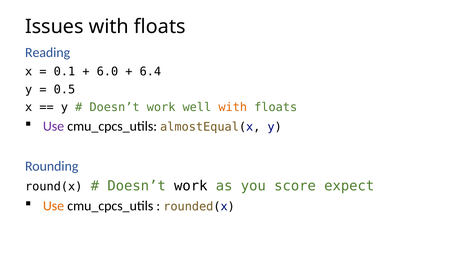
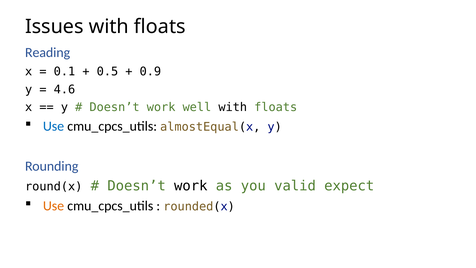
6.0: 6.0 -> 0.5
6.4: 6.4 -> 0.9
0.5: 0.5 -> 4.6
with at (233, 107) colour: orange -> black
Use at (54, 126) colour: purple -> blue
score: score -> valid
